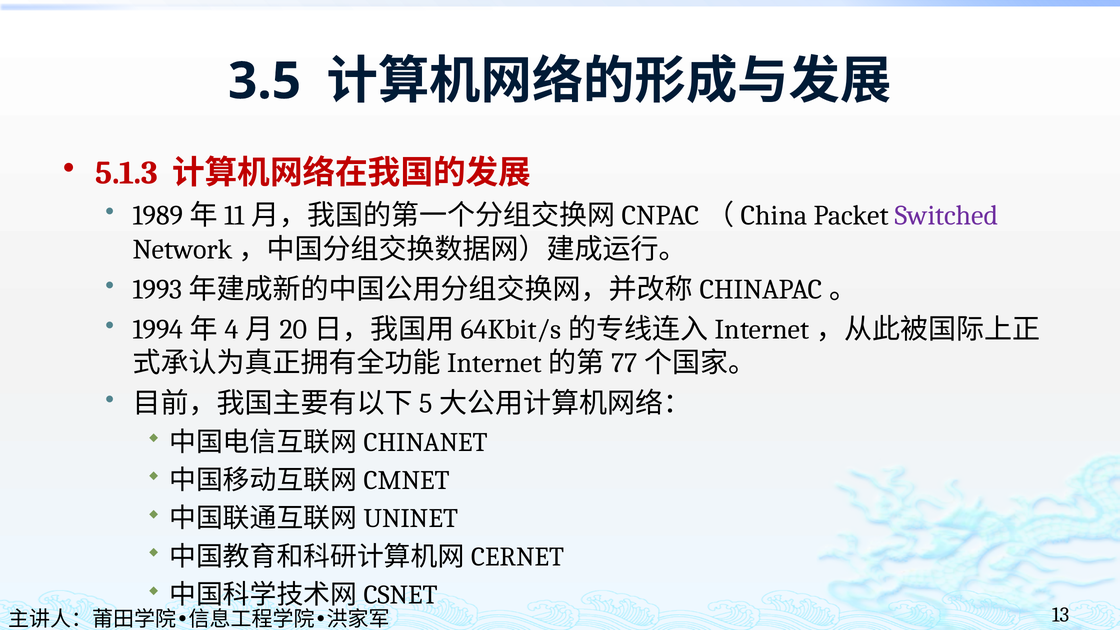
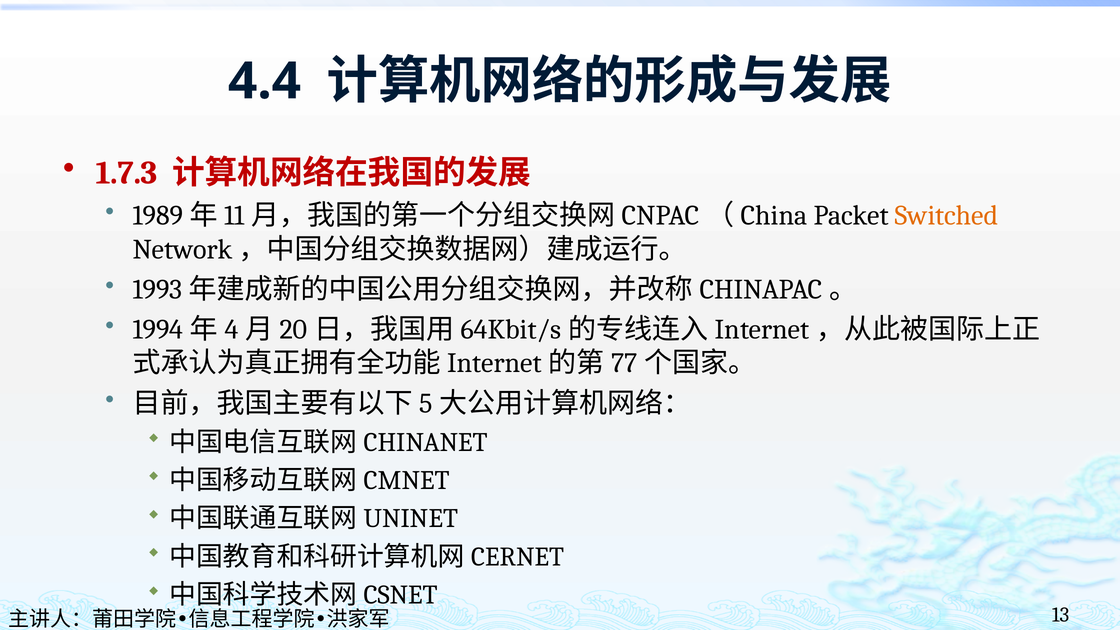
3.5: 3.5 -> 4.4
5.1.3: 5.1.3 -> 1.7.3
Switched colour: purple -> orange
